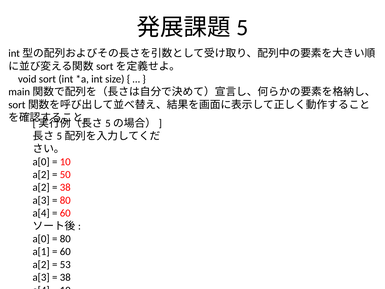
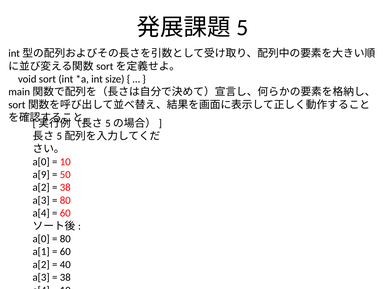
a[2 at (41, 174): a[2 -> a[9
53: 53 -> 40
